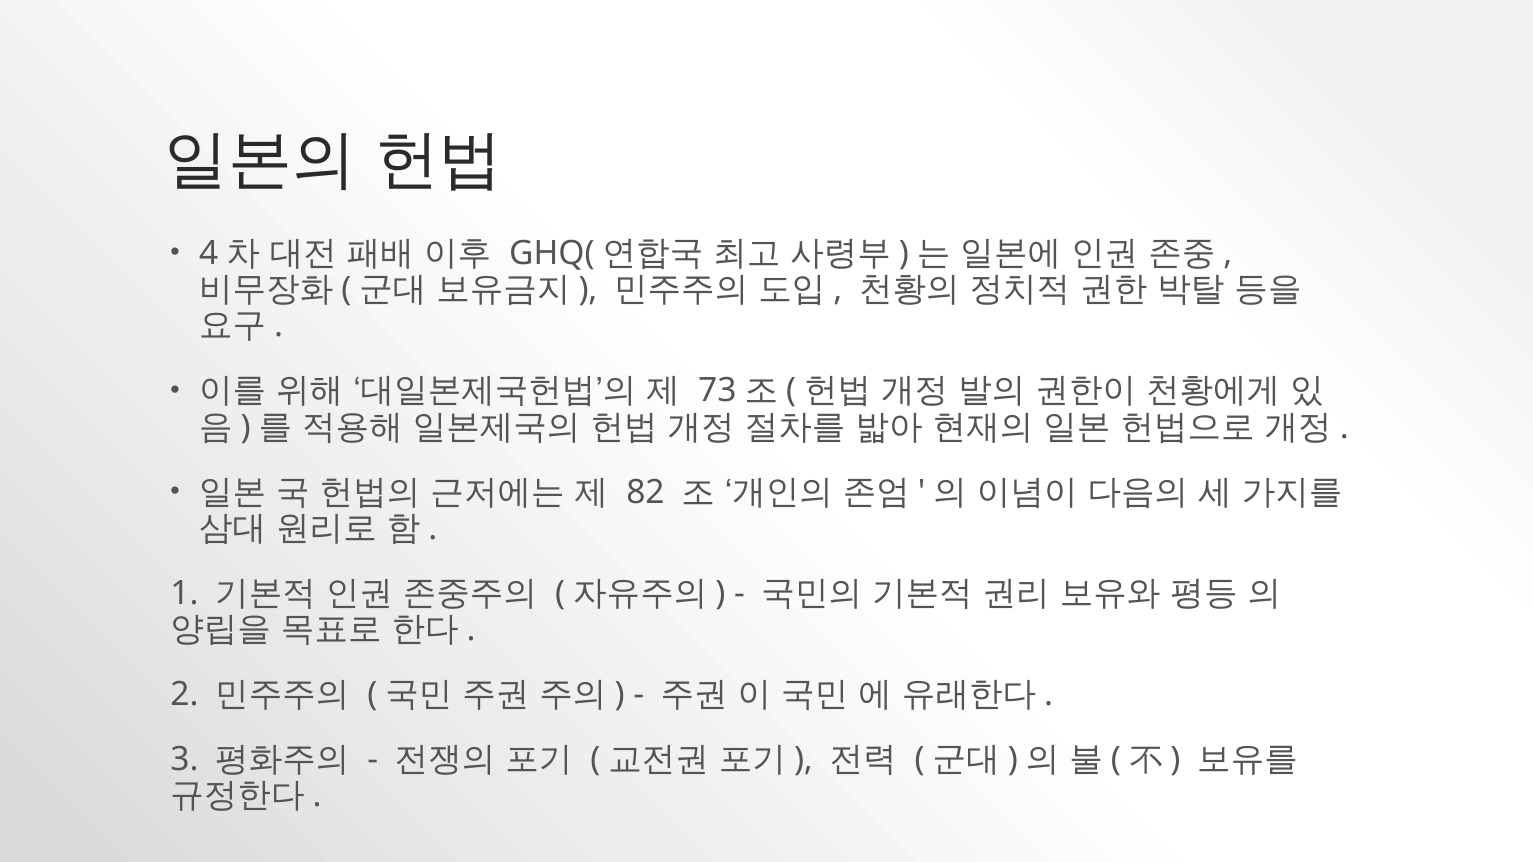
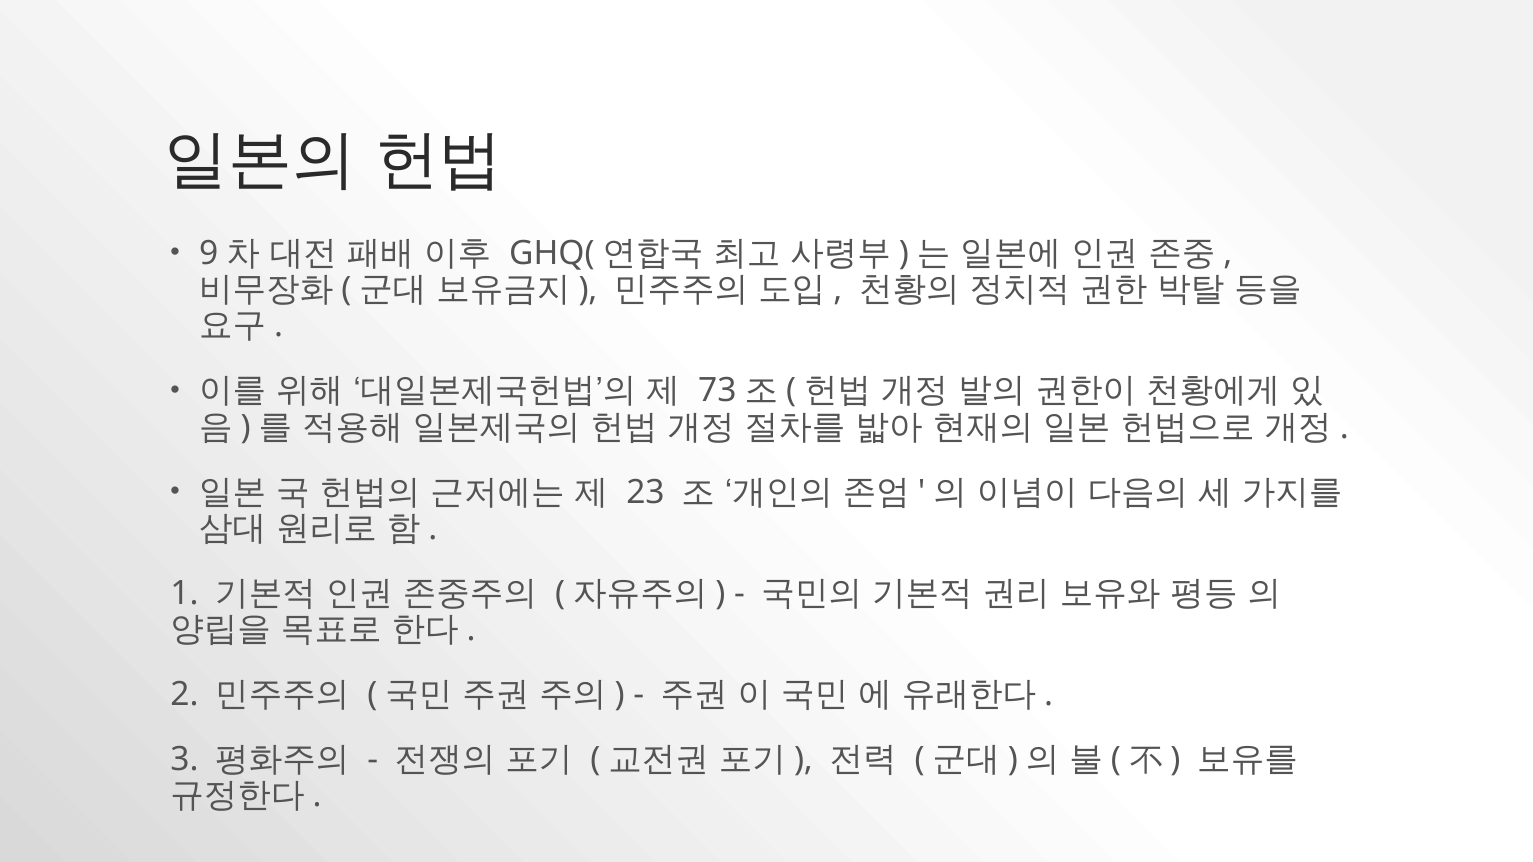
4: 4 -> 9
82: 82 -> 23
